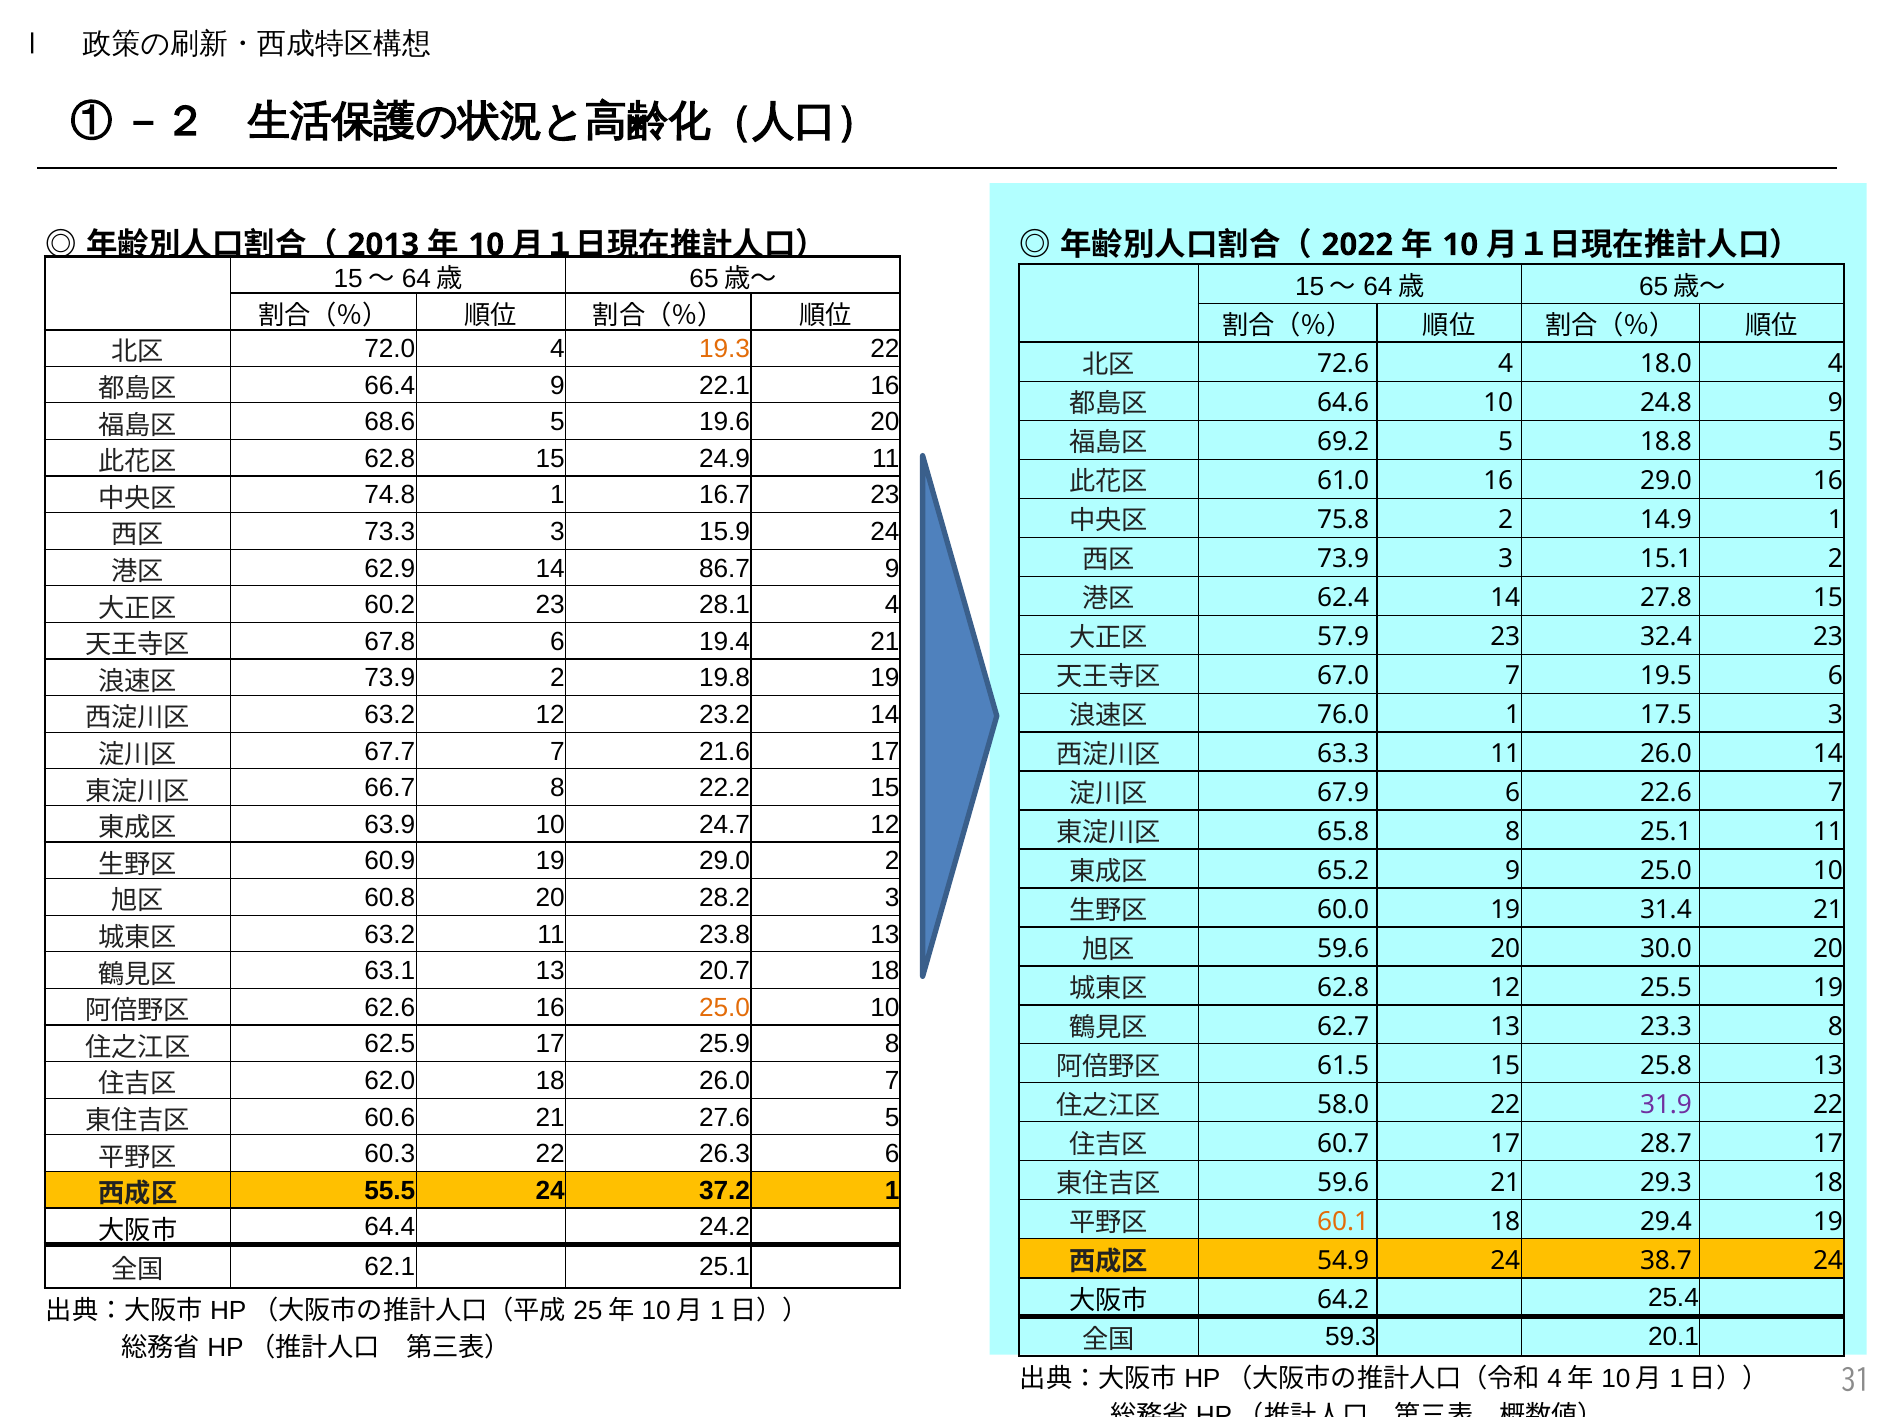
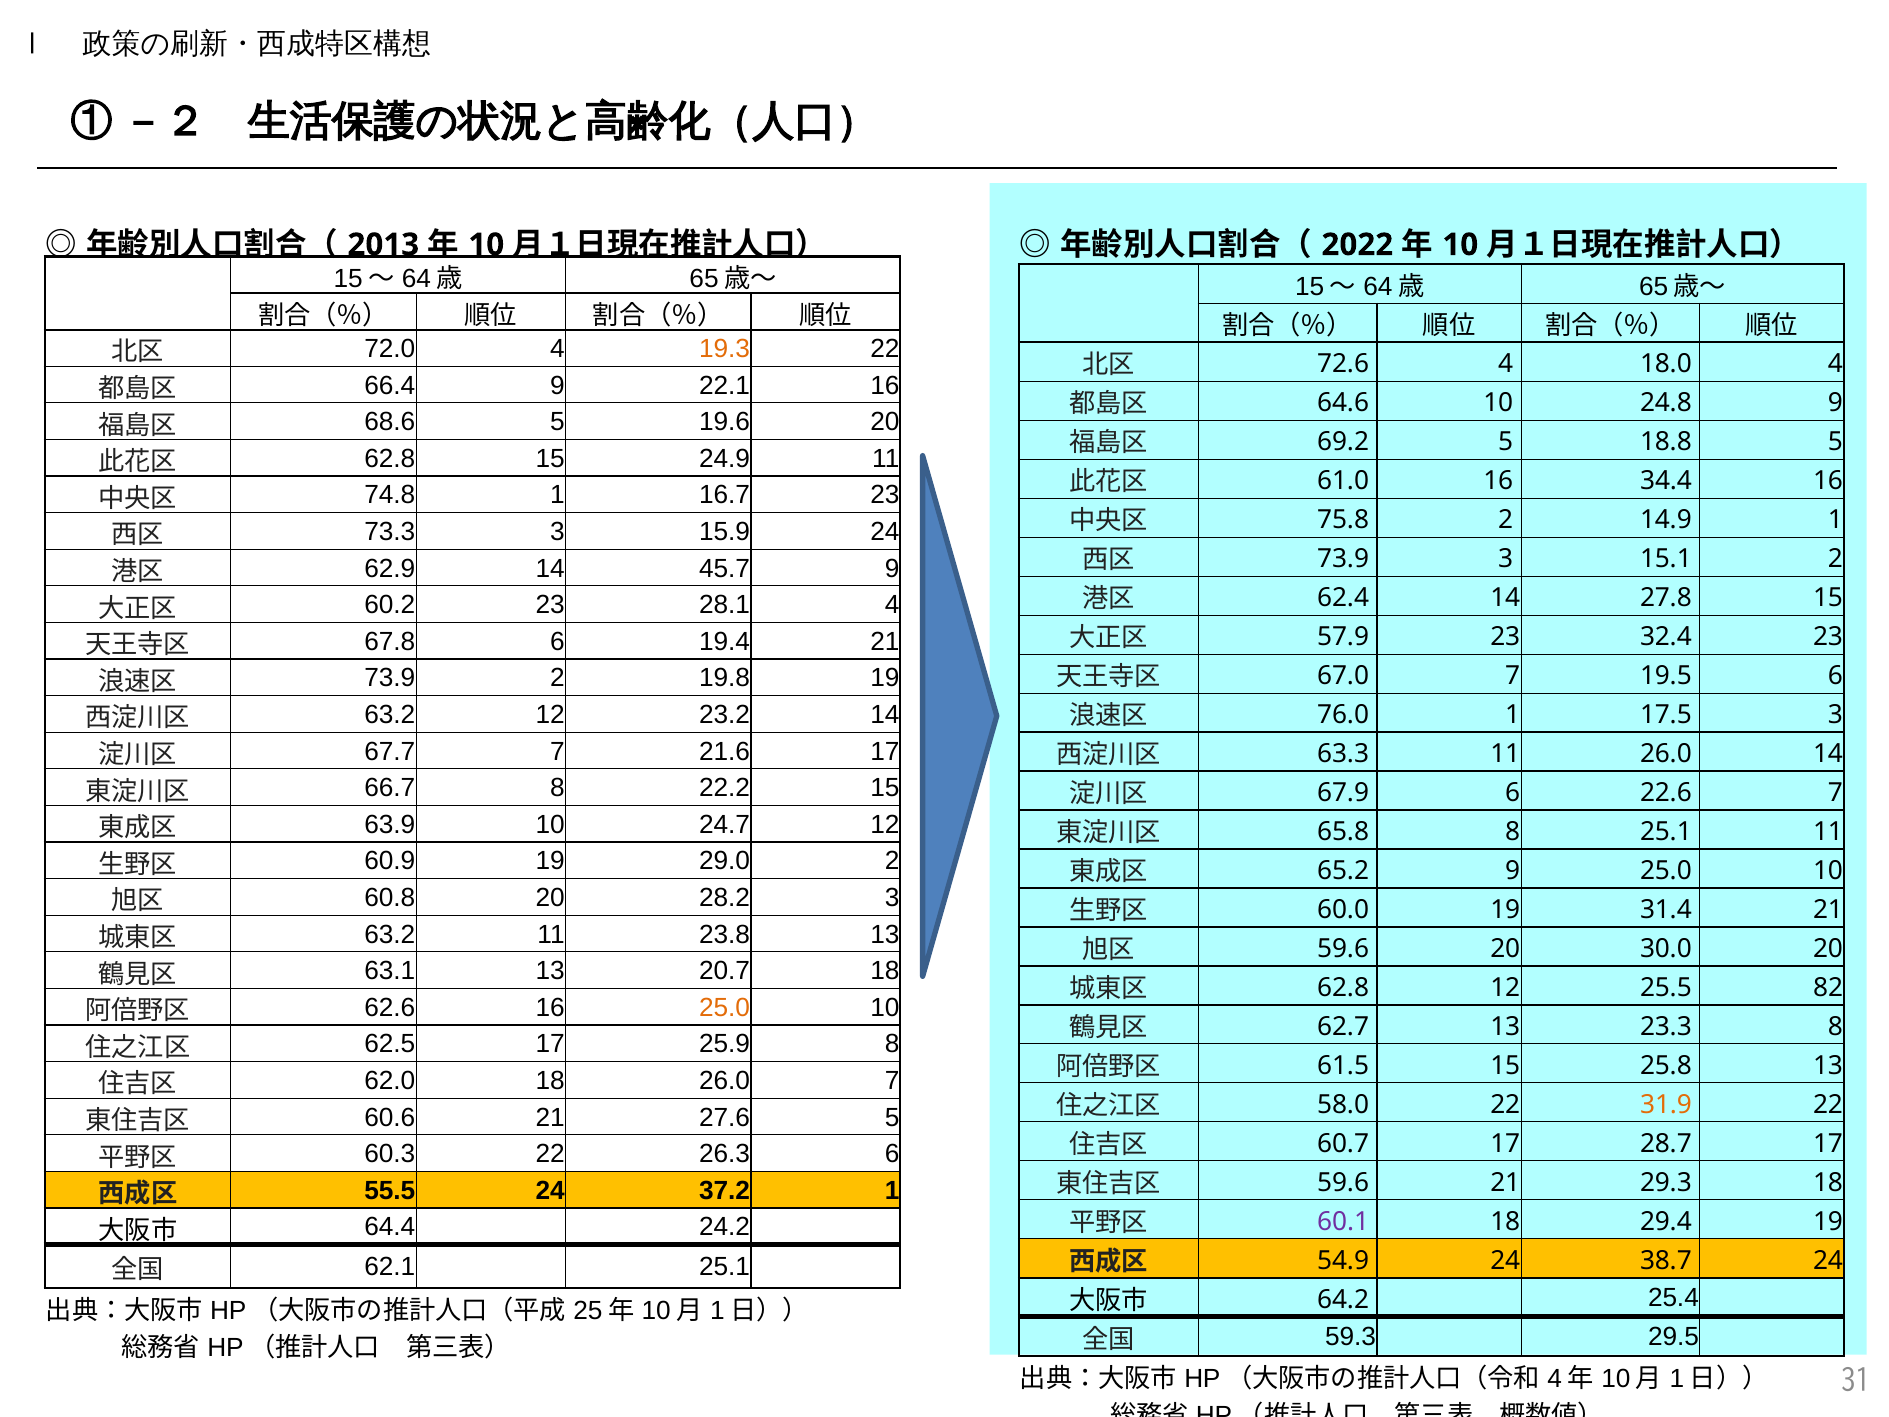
16 29.0: 29.0 -> 34.4
86.7: 86.7 -> 45.7
25.5 19: 19 -> 82
31.9 colour: purple -> orange
60.1 colour: orange -> purple
20.1: 20.1 -> 29.5
